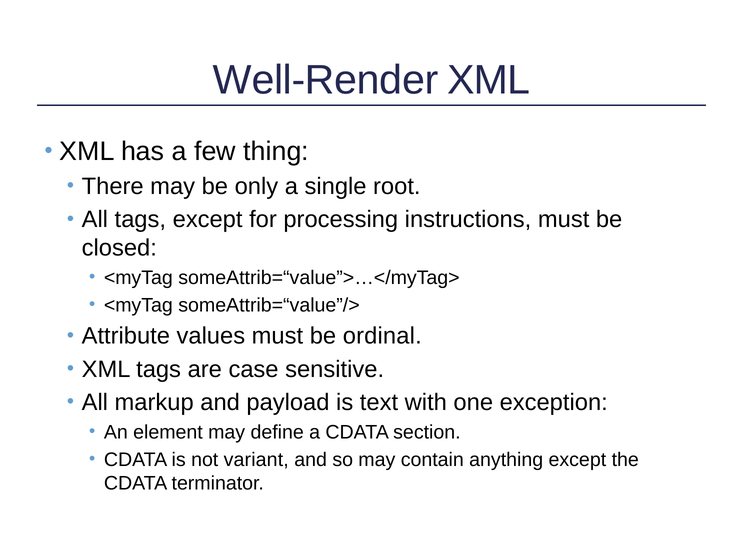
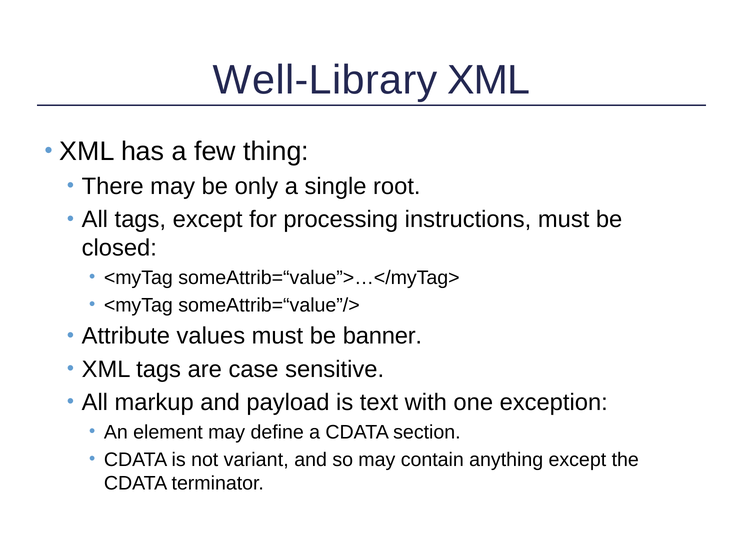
Well-Render: Well-Render -> Well-Library
ordinal: ordinal -> banner
